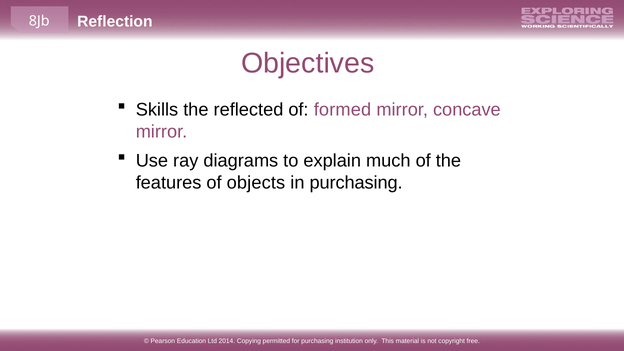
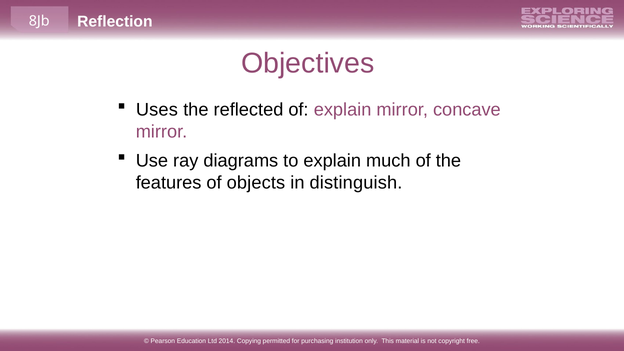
Skills: Skills -> Uses
of formed: formed -> explain
in purchasing: purchasing -> distinguish
